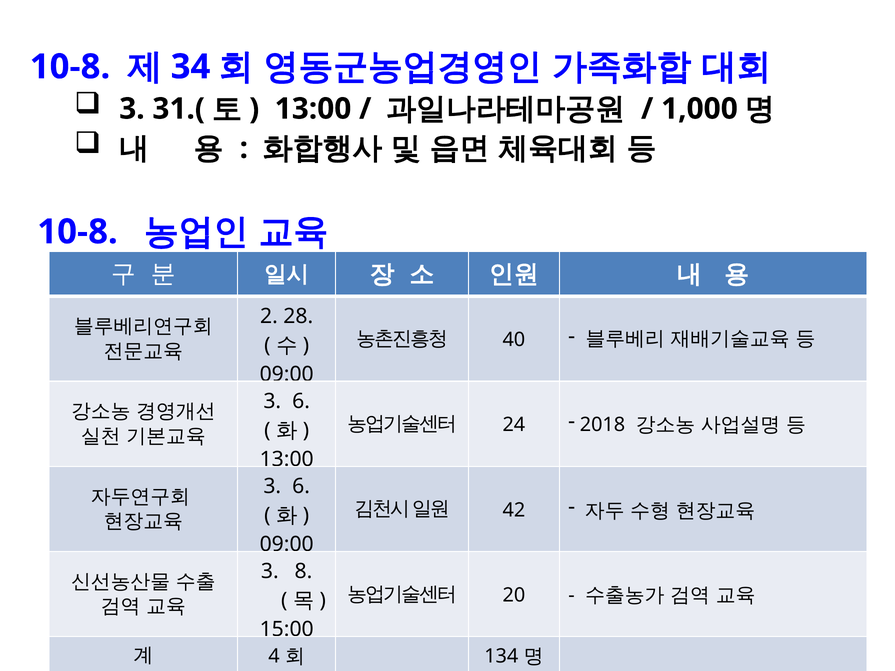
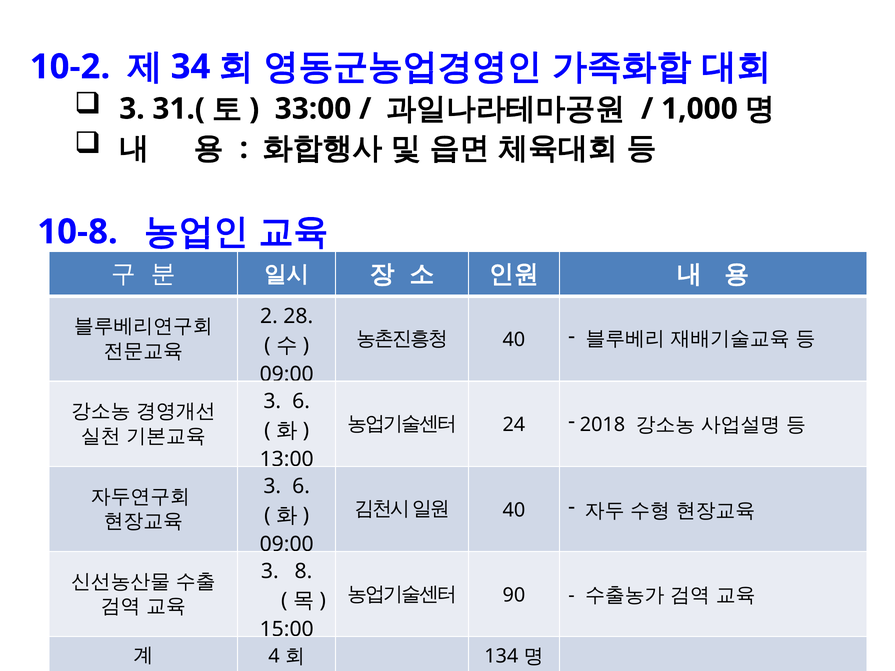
10-8 at (70, 67): 10-8 -> 10-2
13:00 at (313, 109): 13:00 -> 33:00
42 at (514, 510): 42 -> 40
20: 20 -> 90
